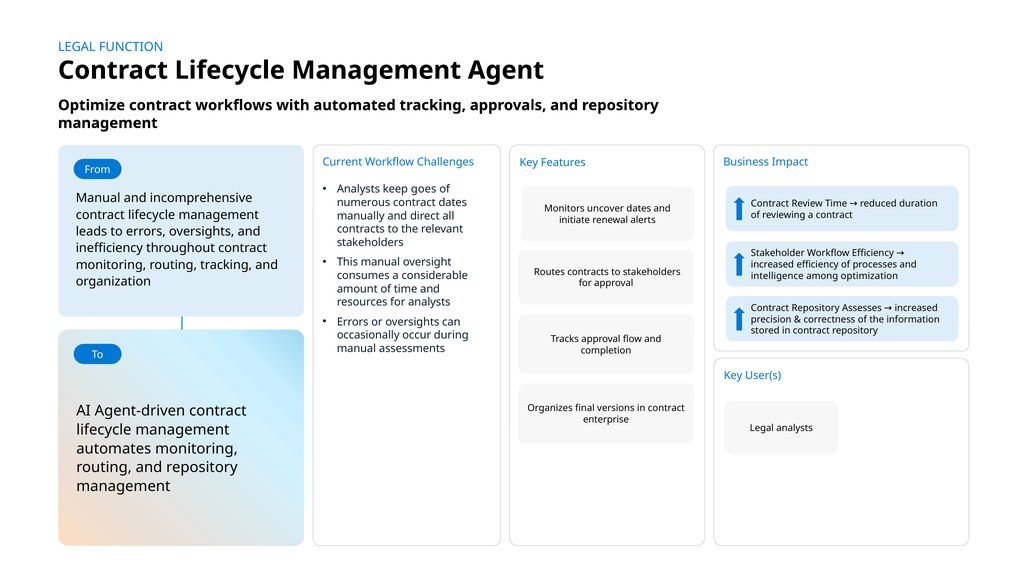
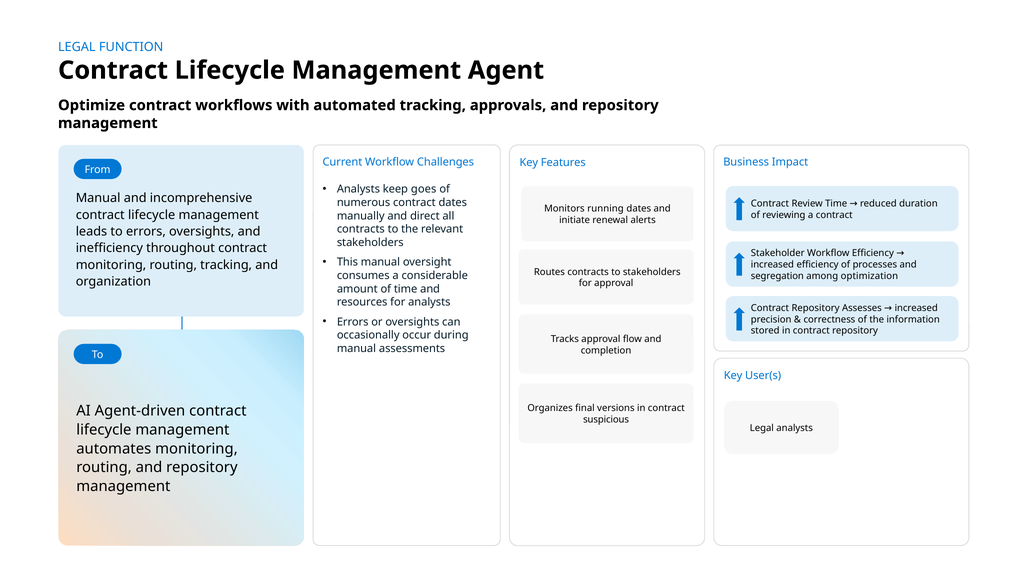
uncover: uncover -> running
intelligence: intelligence -> segregation
enterprise: enterprise -> suspicious
